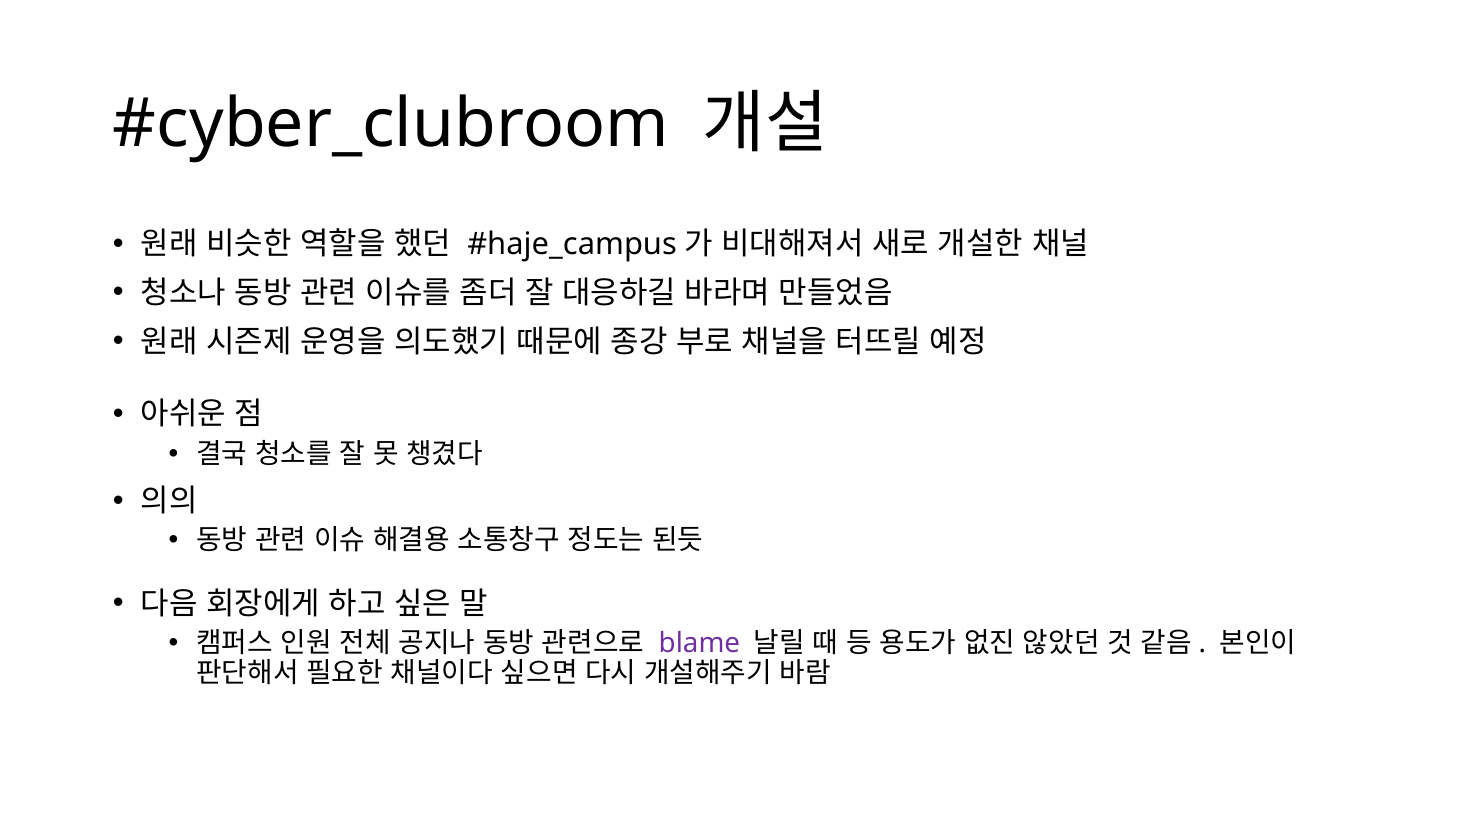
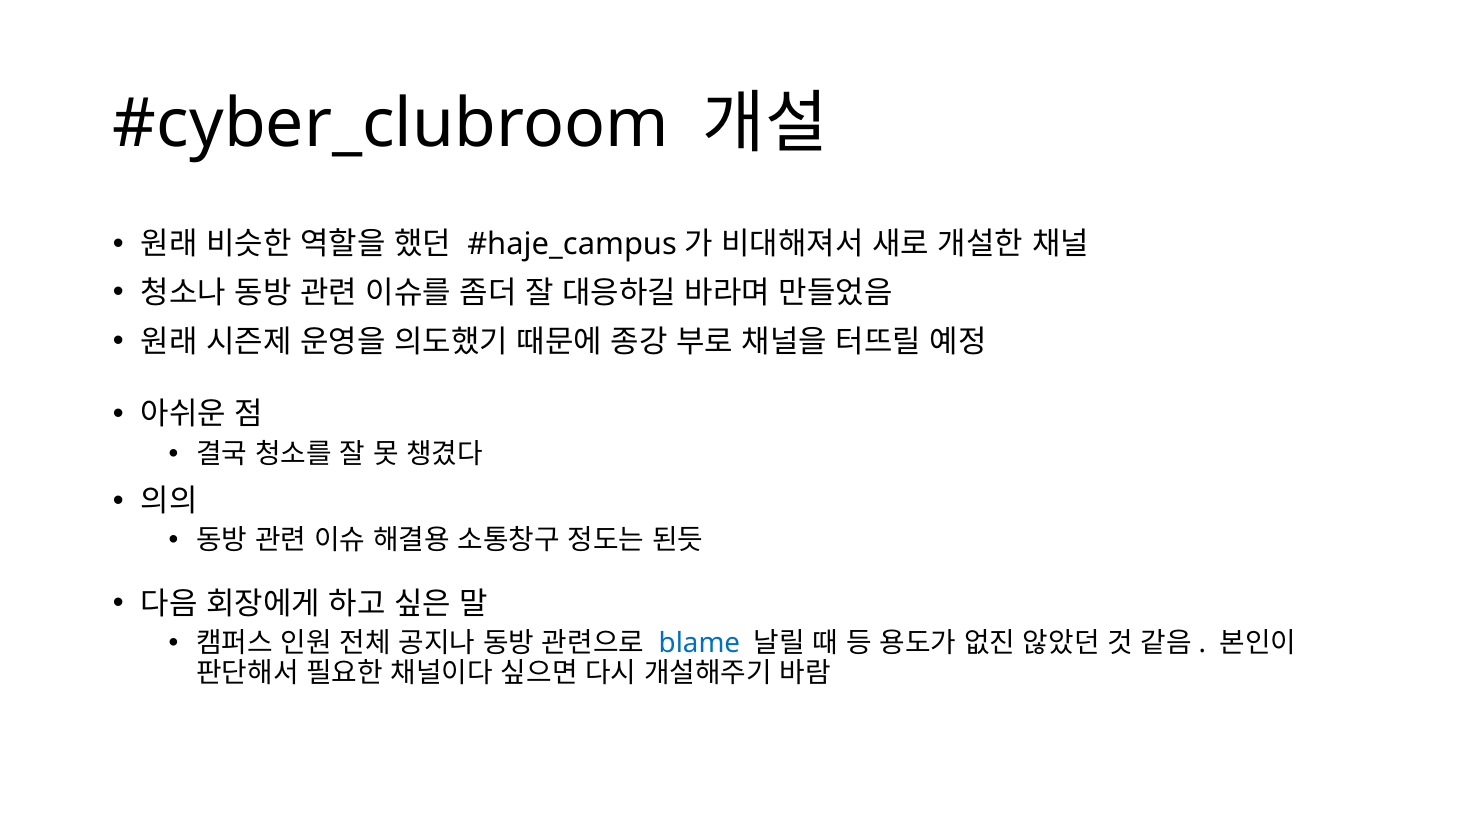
blame colour: purple -> blue
